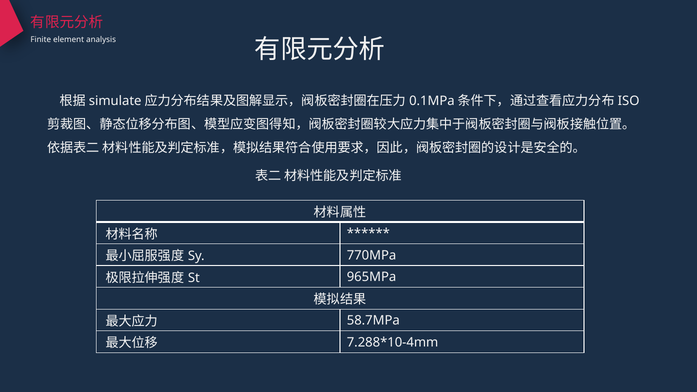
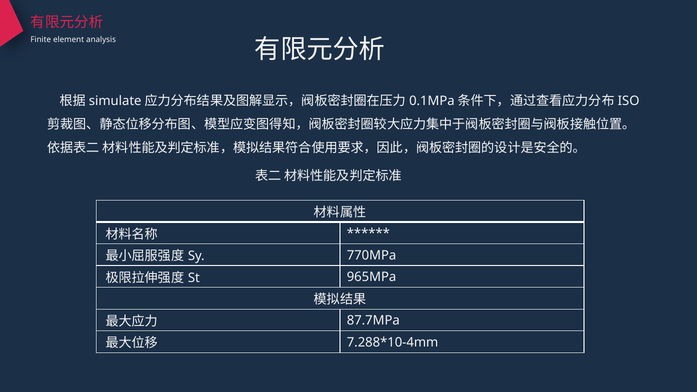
58.7MPa: 58.7MPa -> 87.7MPa
